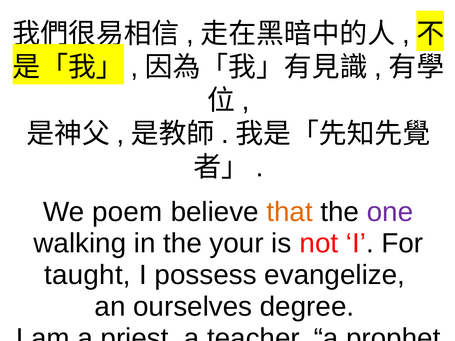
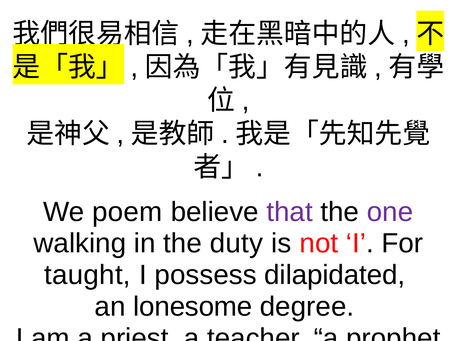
that colour: orange -> purple
your: your -> duty
evangelize: evangelize -> dilapidated
ourselves: ourselves -> lonesome
